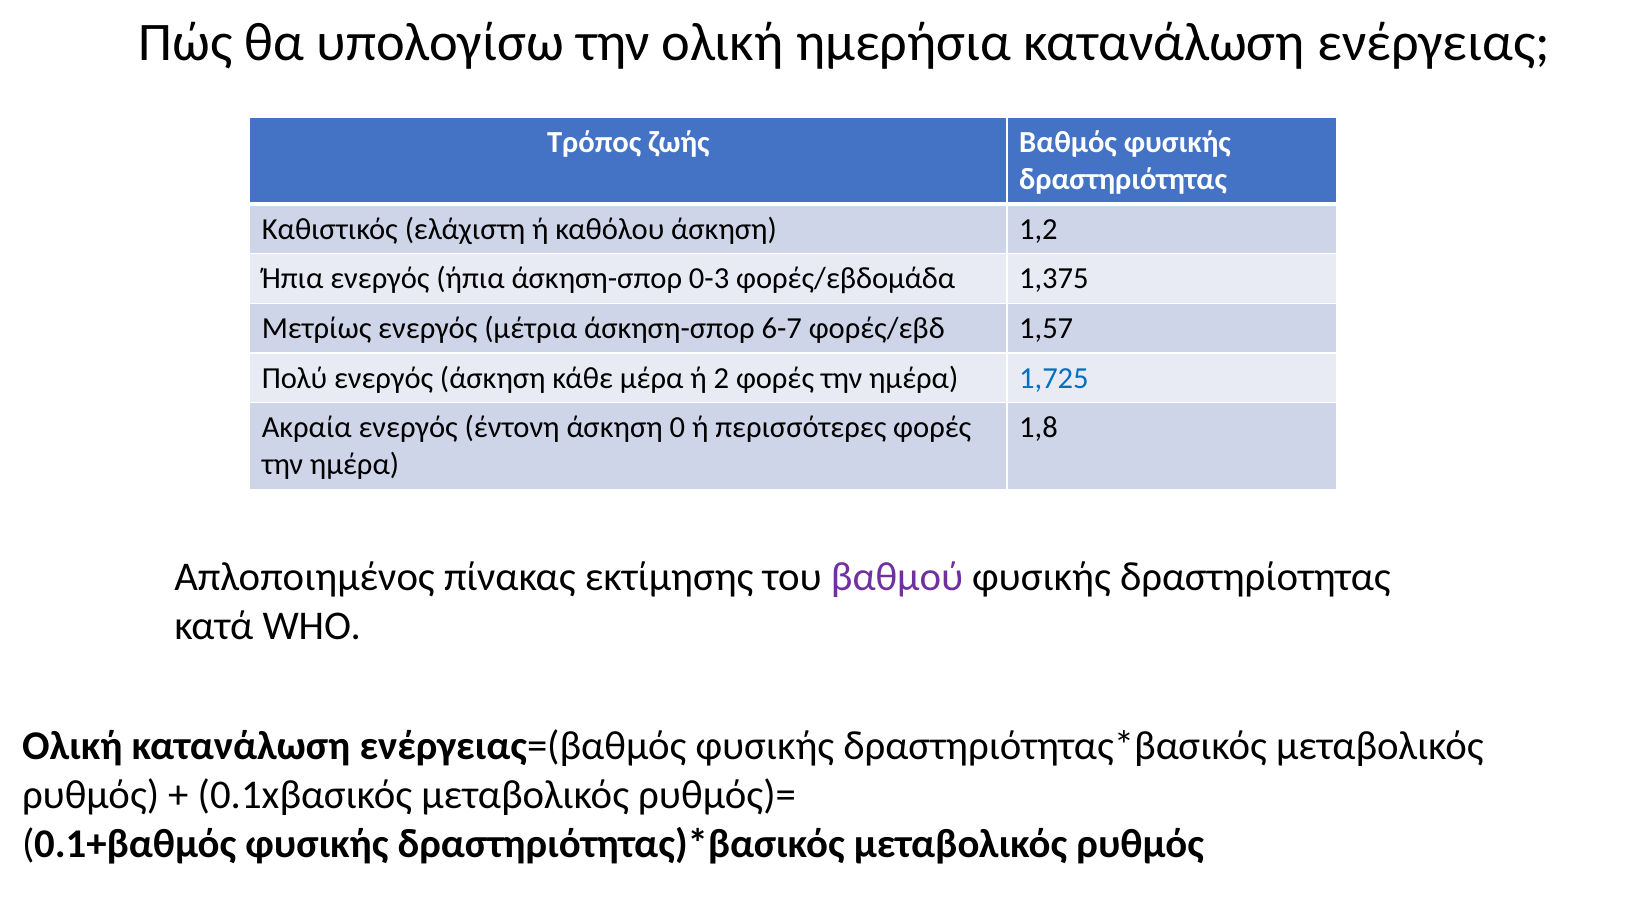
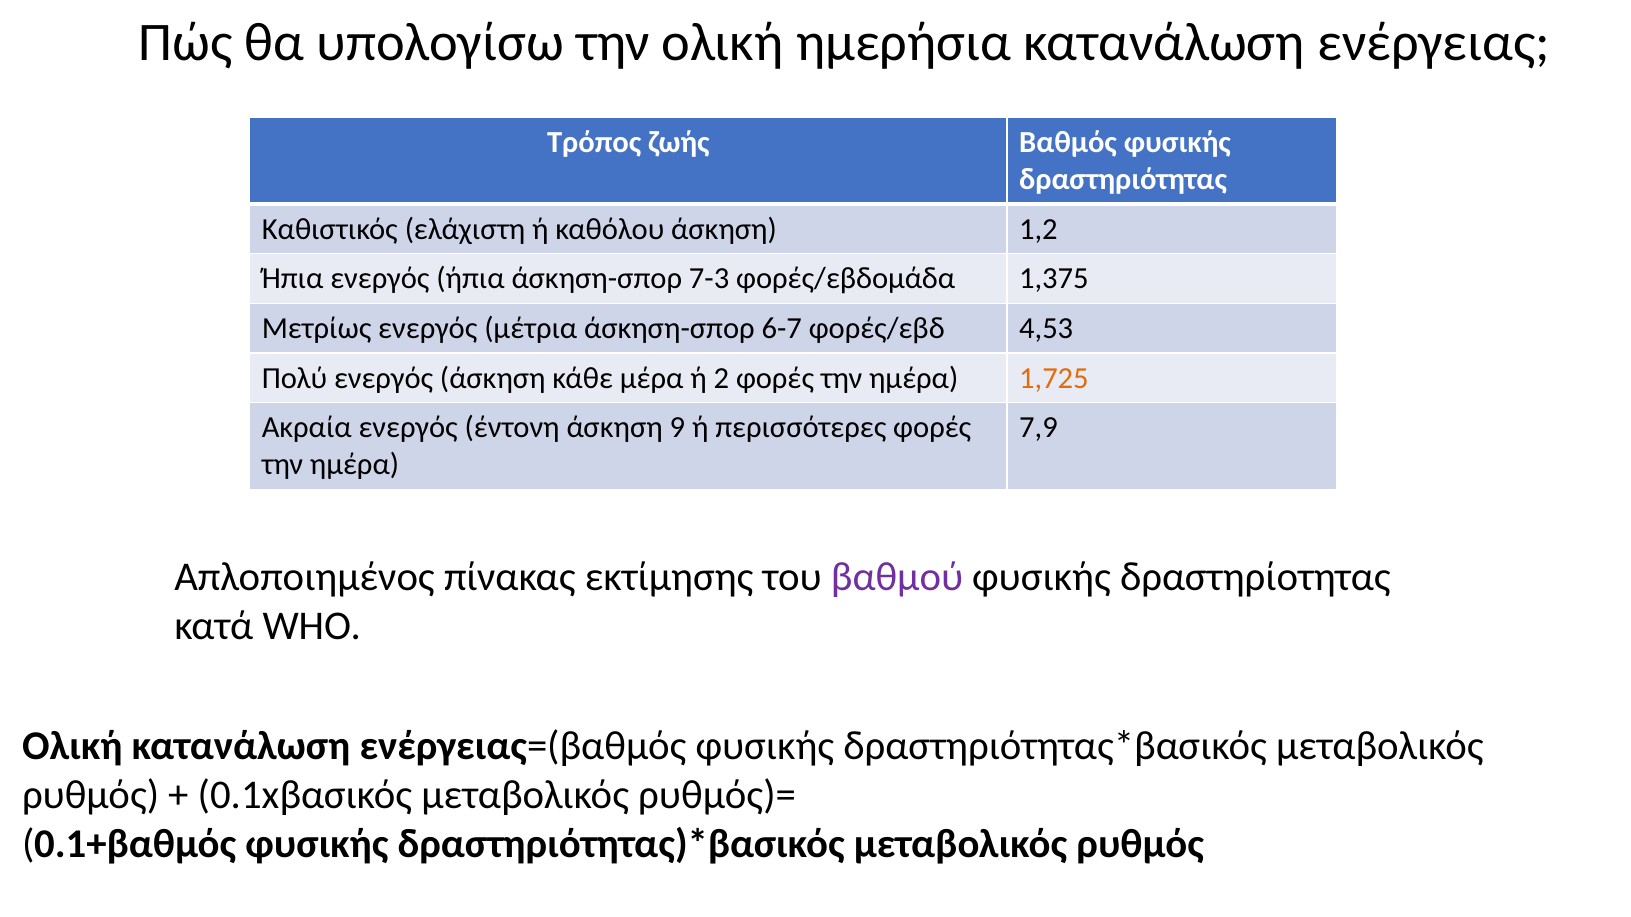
0-3: 0-3 -> 7-3
1,57: 1,57 -> 4,53
1,725 colour: blue -> orange
0: 0 -> 9
1,8: 1,8 -> 7,9
